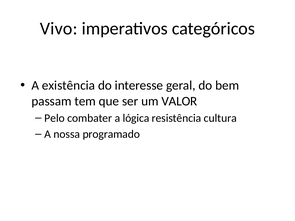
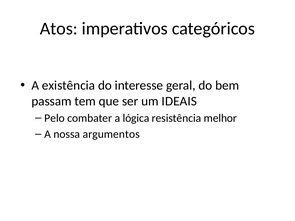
Vivo: Vivo -> Atos
VALOR: VALOR -> IDEAIS
cultura: cultura -> melhor
programado: programado -> argumentos
